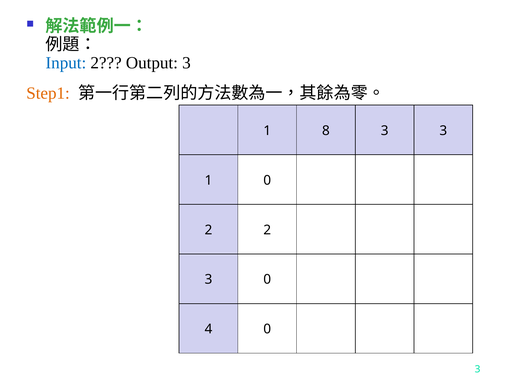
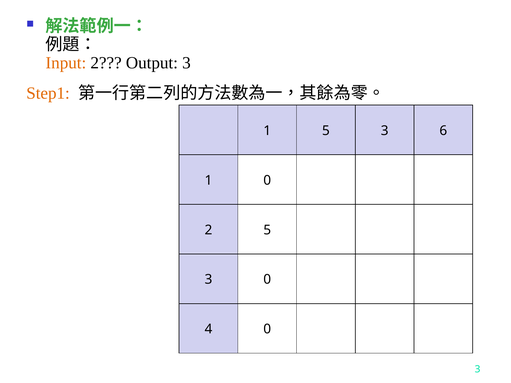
Input colour: blue -> orange
1 8: 8 -> 5
3 3: 3 -> 6
2 2: 2 -> 5
